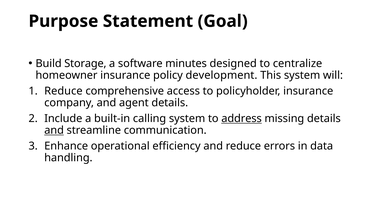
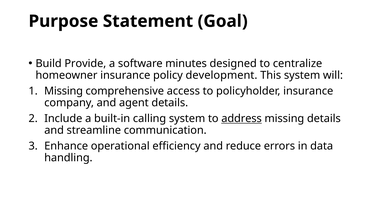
Storage: Storage -> Provide
Reduce at (63, 91): Reduce -> Missing
and at (54, 130) underline: present -> none
